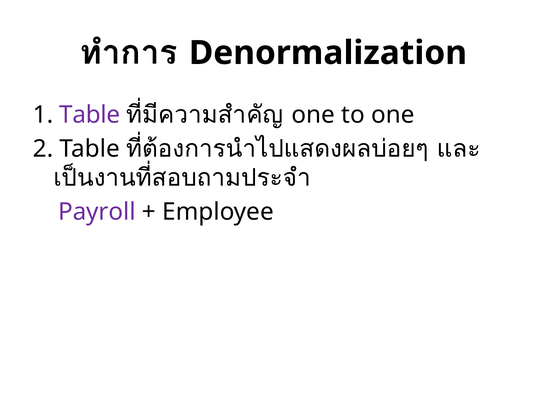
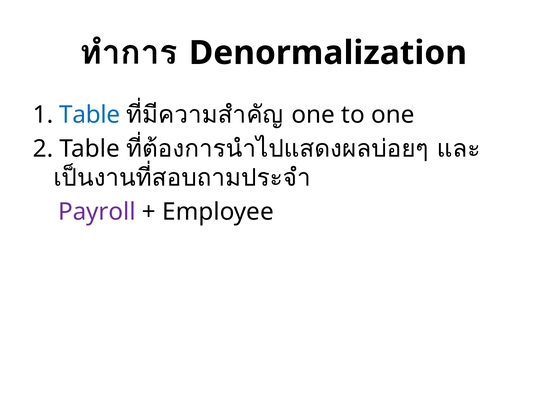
Table at (90, 115) colour: purple -> blue
